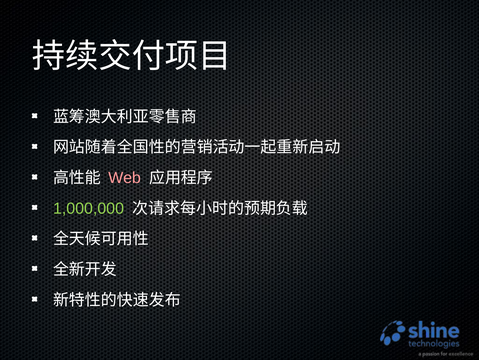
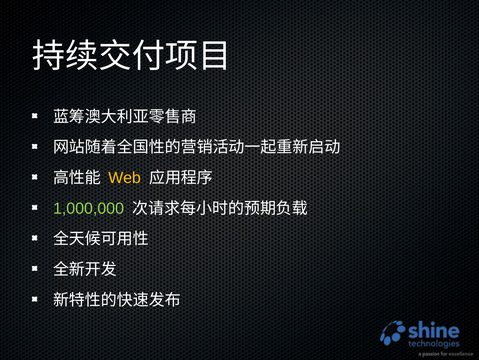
Web colour: pink -> yellow
